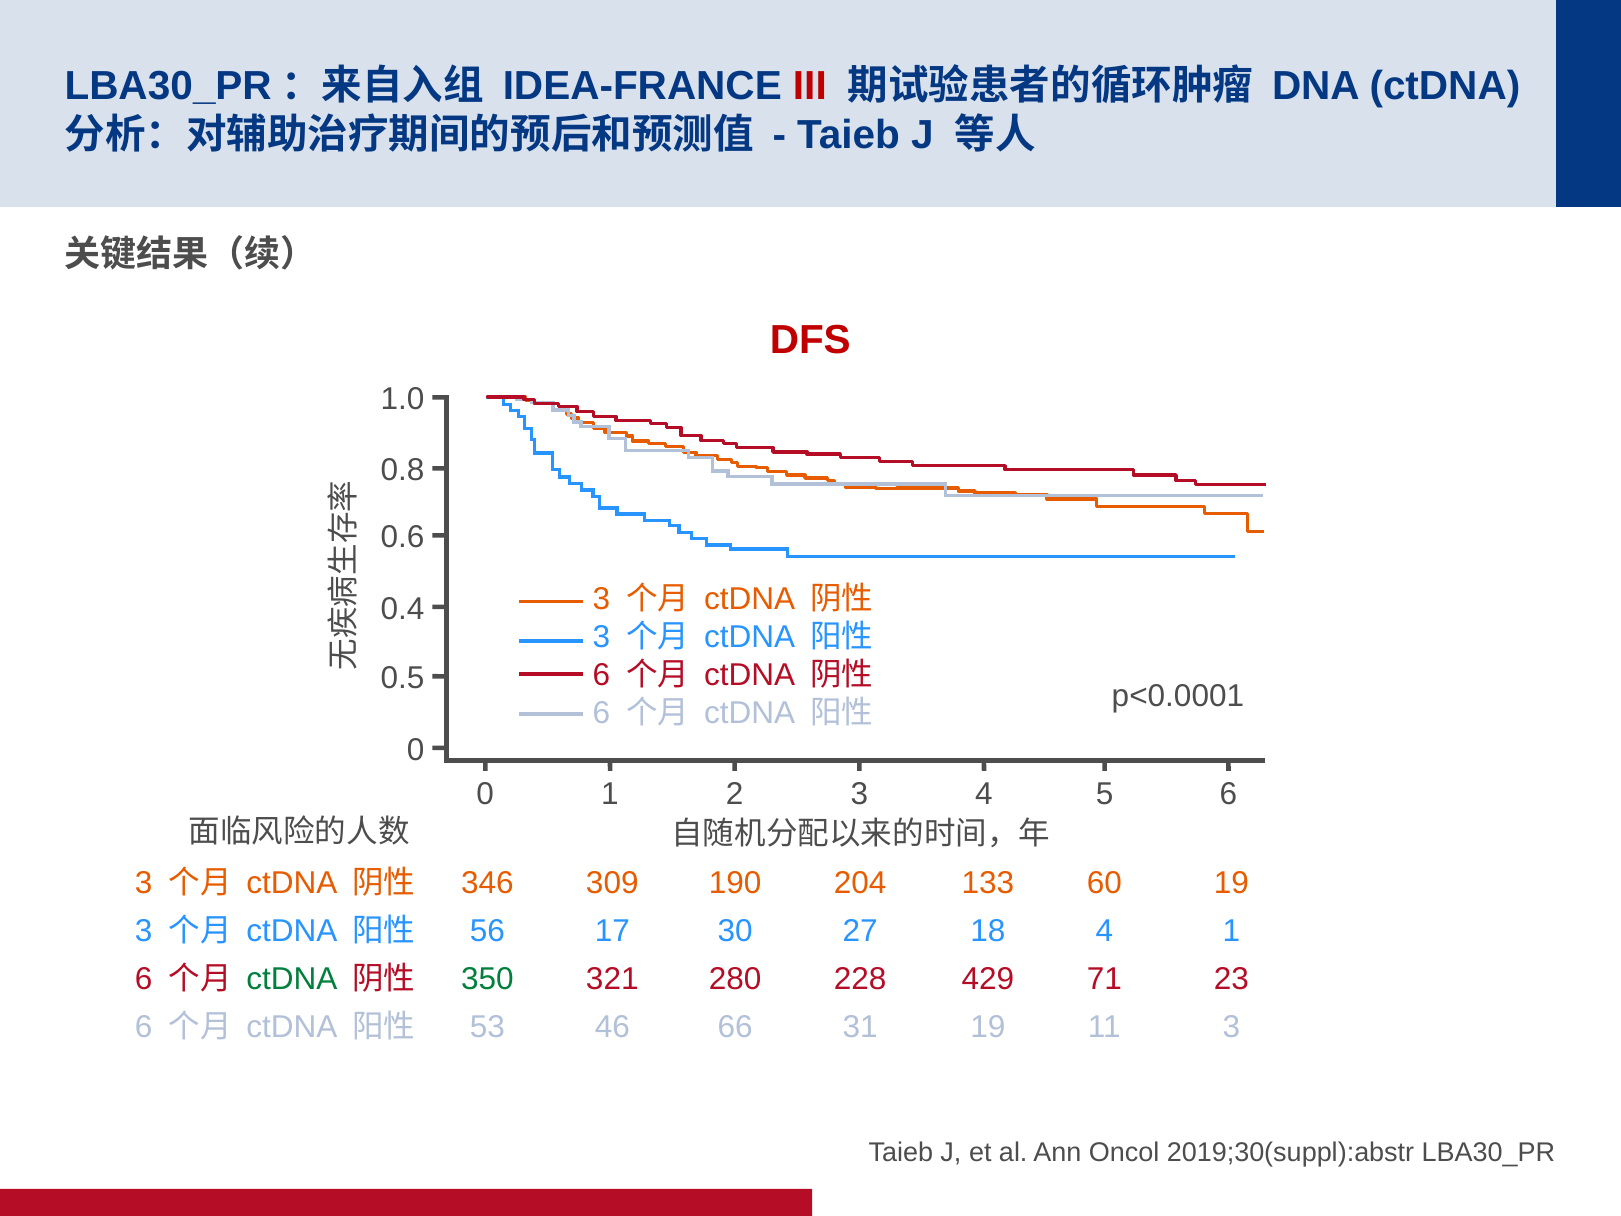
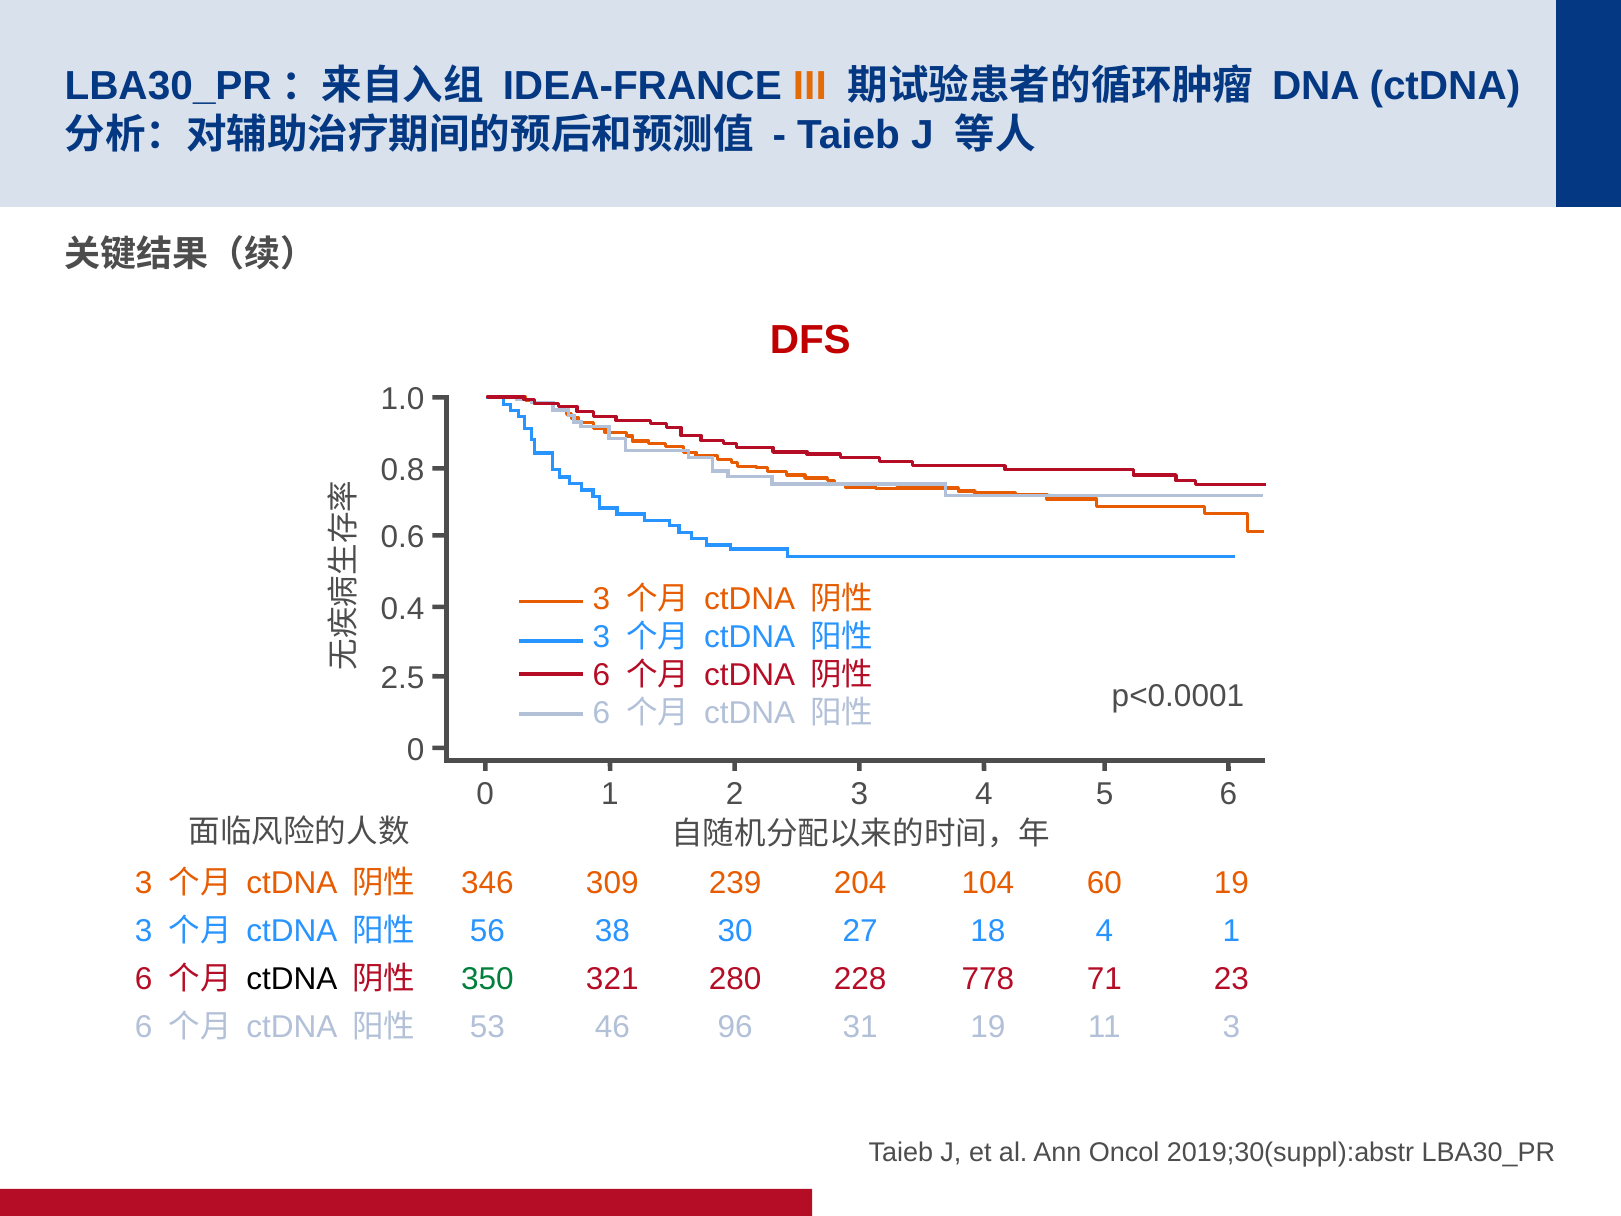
III colour: red -> orange
0.5: 0.5 -> 2.5
190: 190 -> 239
133: 133 -> 104
17: 17 -> 38
ctDNA at (292, 979) colour: green -> black
429: 429 -> 778
66: 66 -> 96
